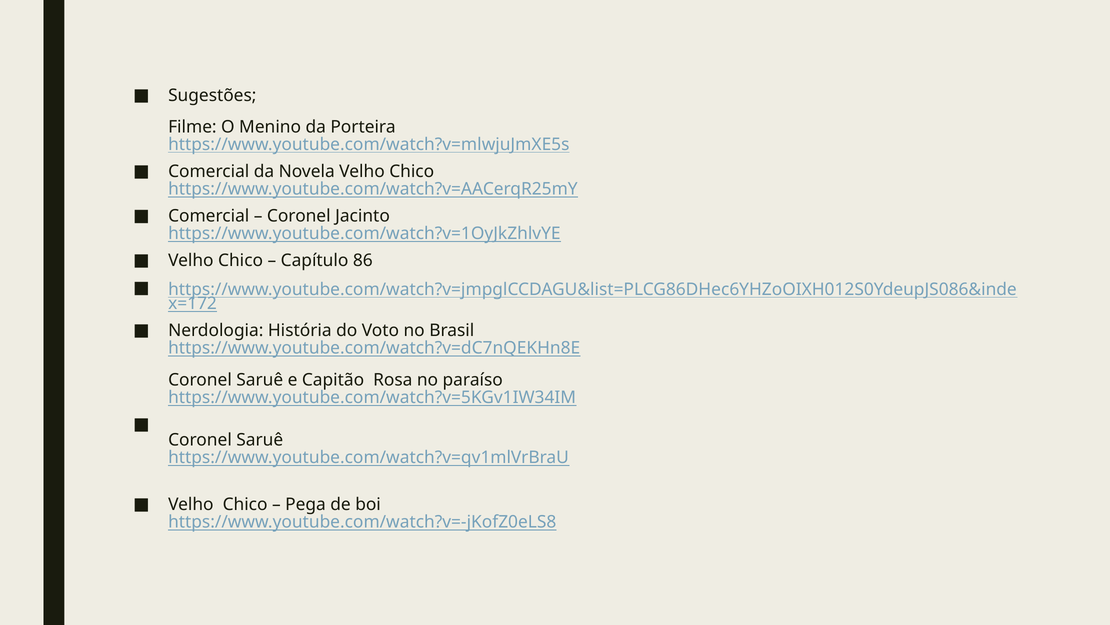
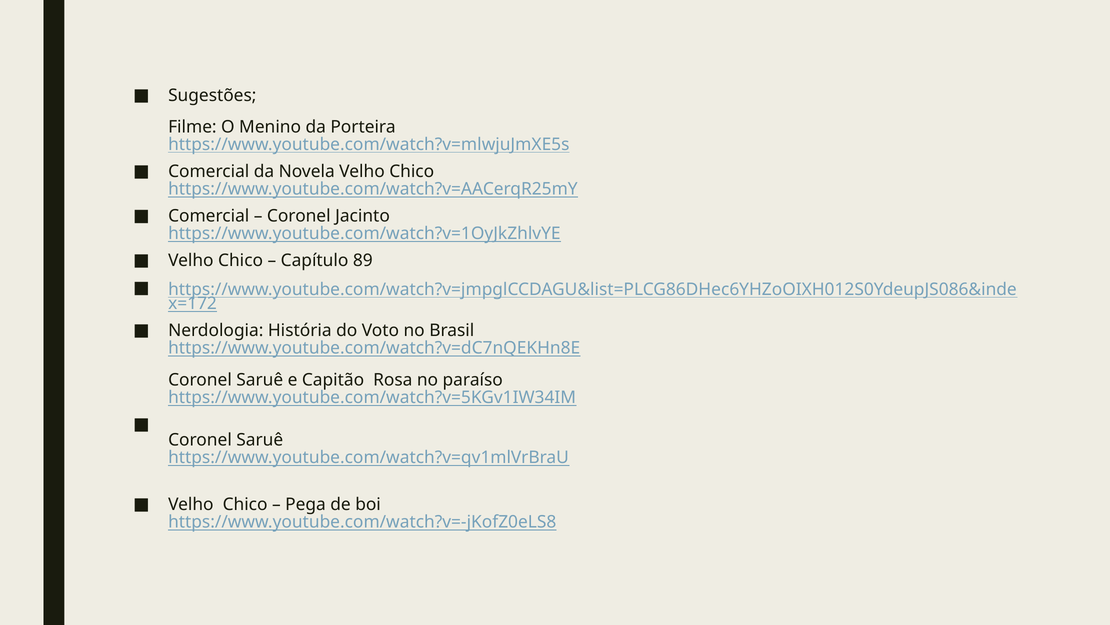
86: 86 -> 89
